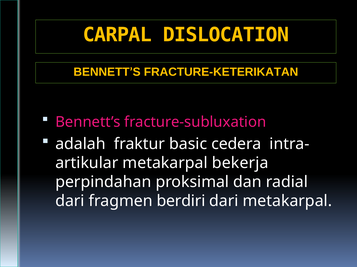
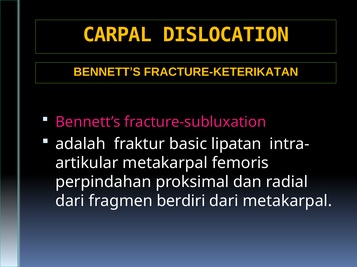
cedera: cedera -> lipatan
bekerja: bekerja -> femoris
